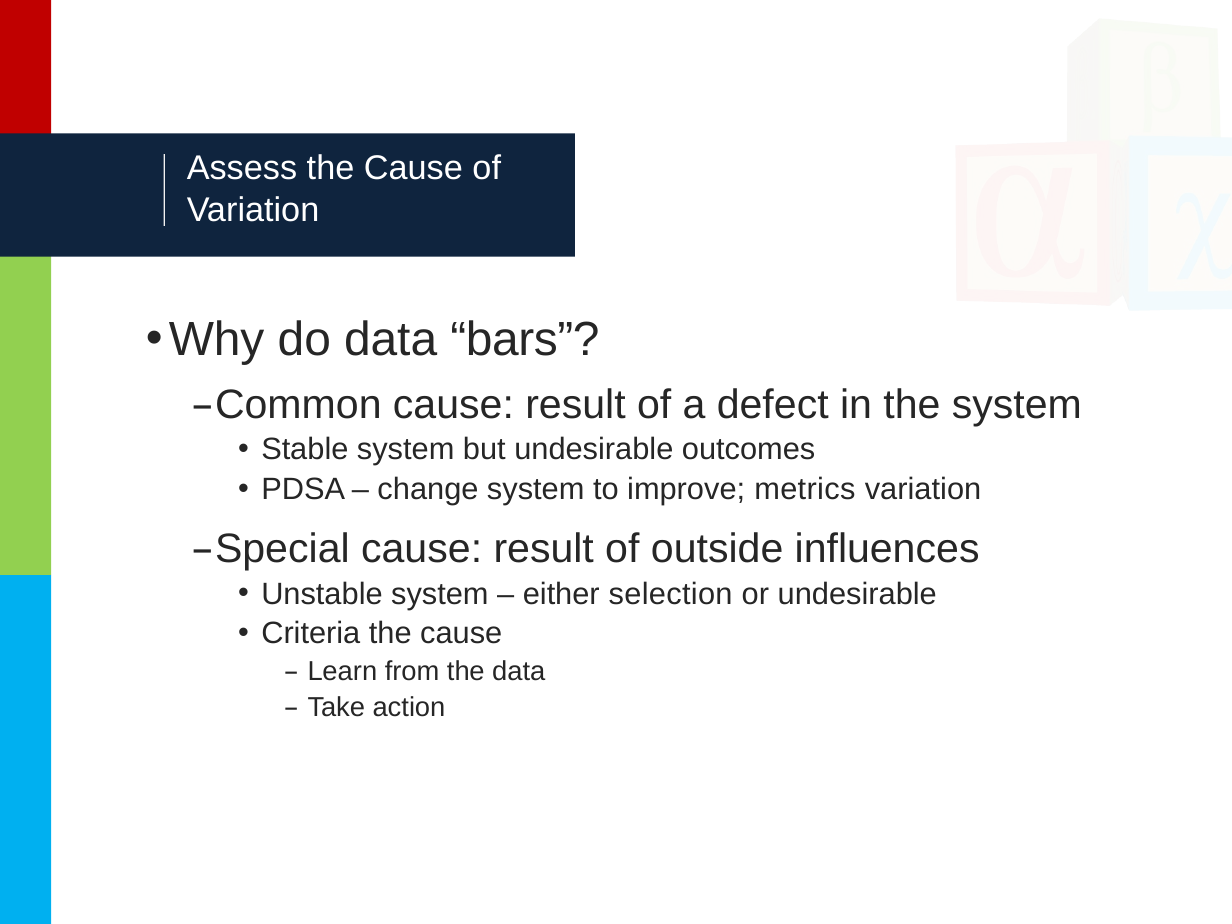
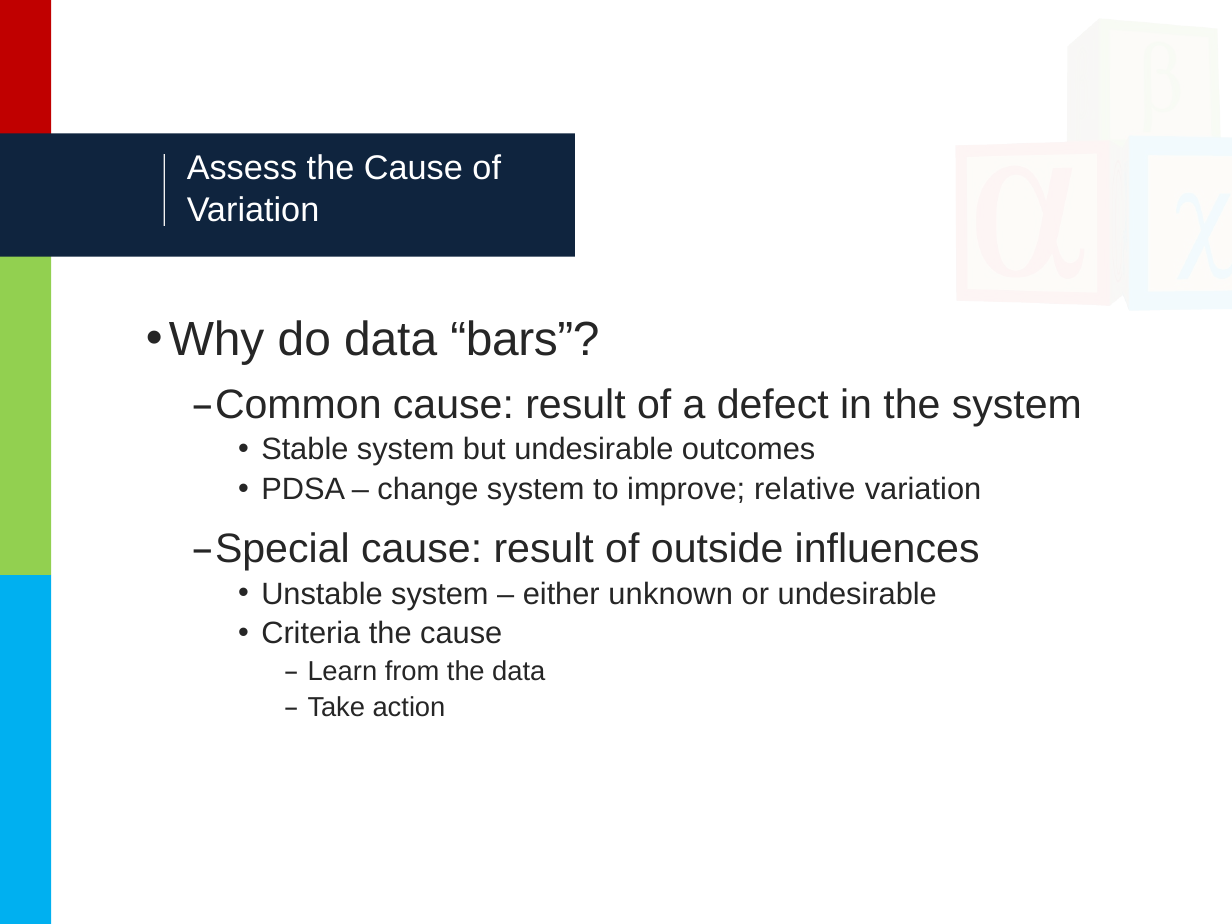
metrics: metrics -> relative
selection: selection -> unknown
